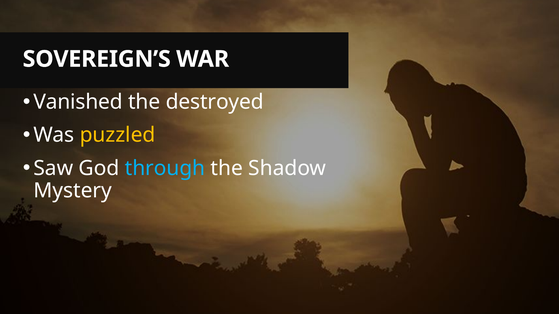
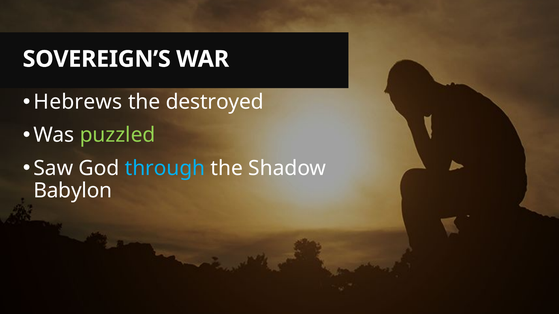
Vanished: Vanished -> Hebrews
puzzled colour: yellow -> light green
Mystery: Mystery -> Babylon
